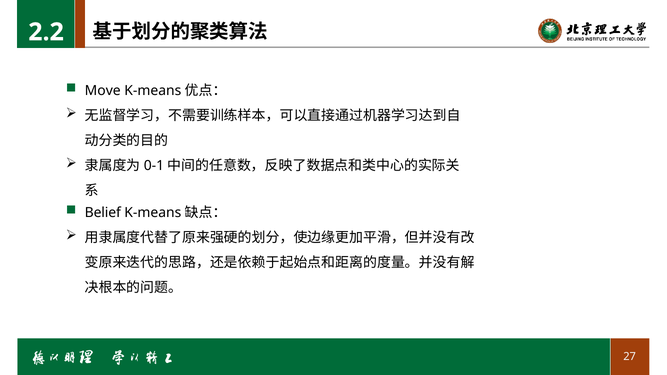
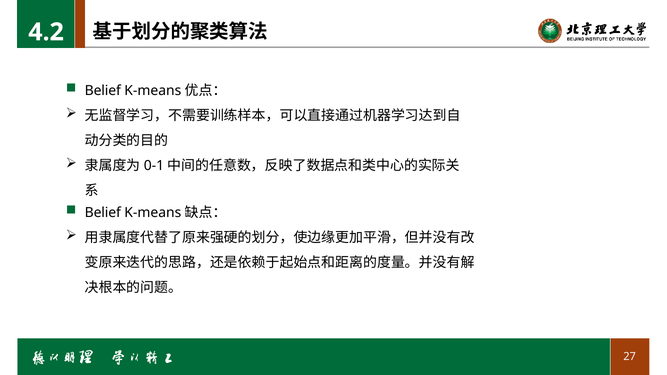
2.2: 2.2 -> 4.2
Move at (103, 90): Move -> Belief
